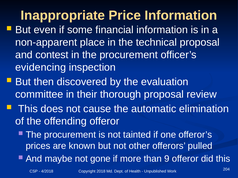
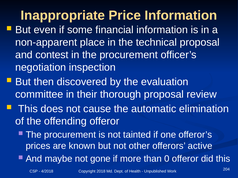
evidencing: evidencing -> negotiation
pulled: pulled -> active
9: 9 -> 0
